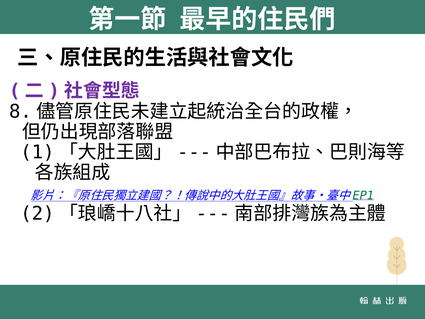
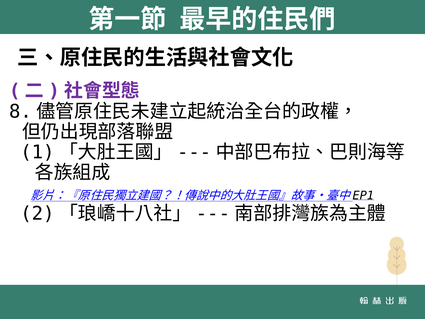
EP1 colour: green -> black
